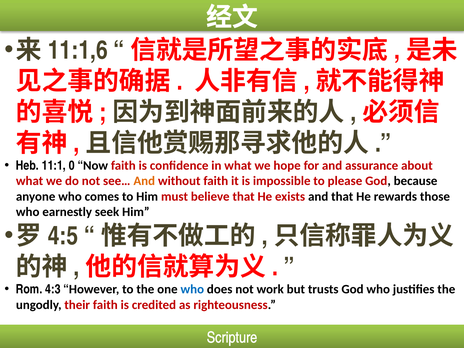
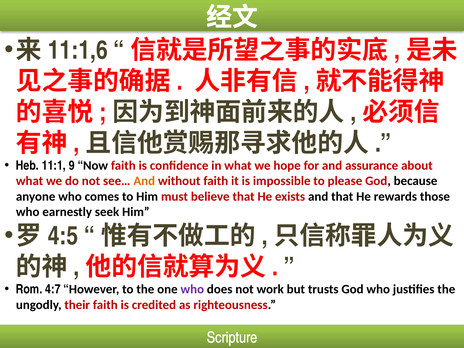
0: 0 -> 9
4:3: 4:3 -> 4:7
who at (192, 289) colour: blue -> purple
